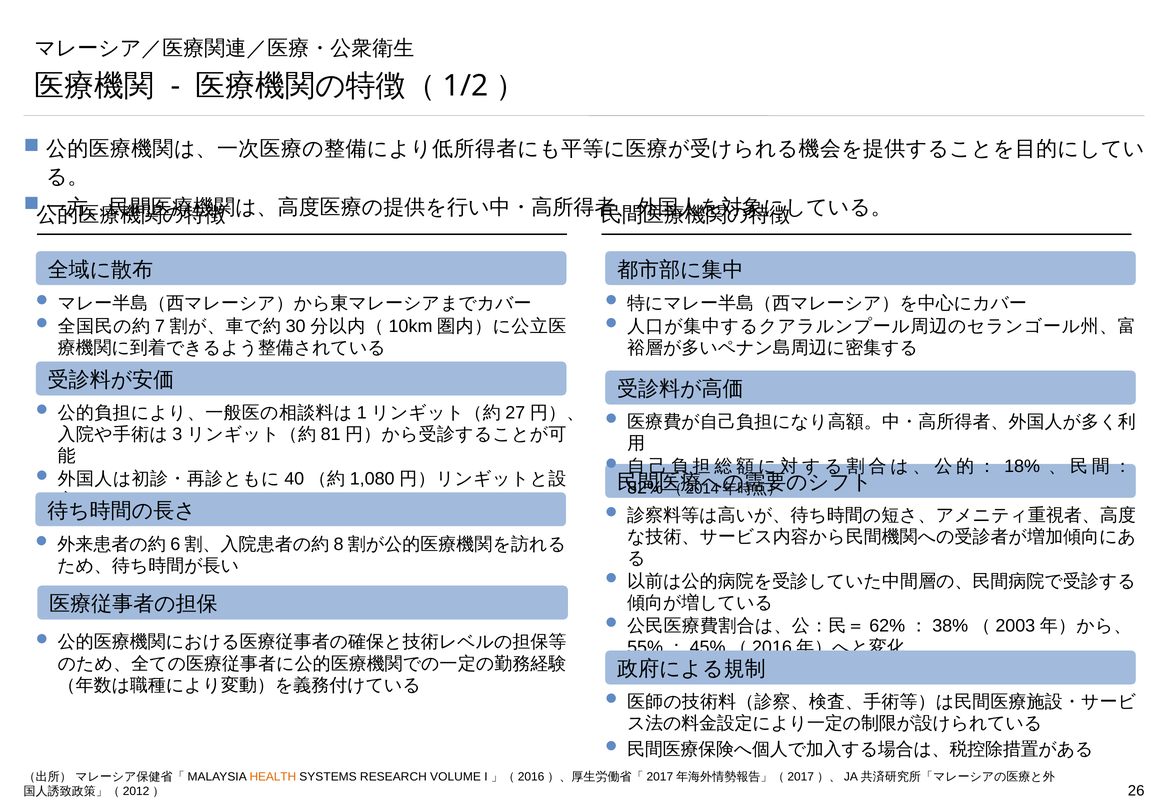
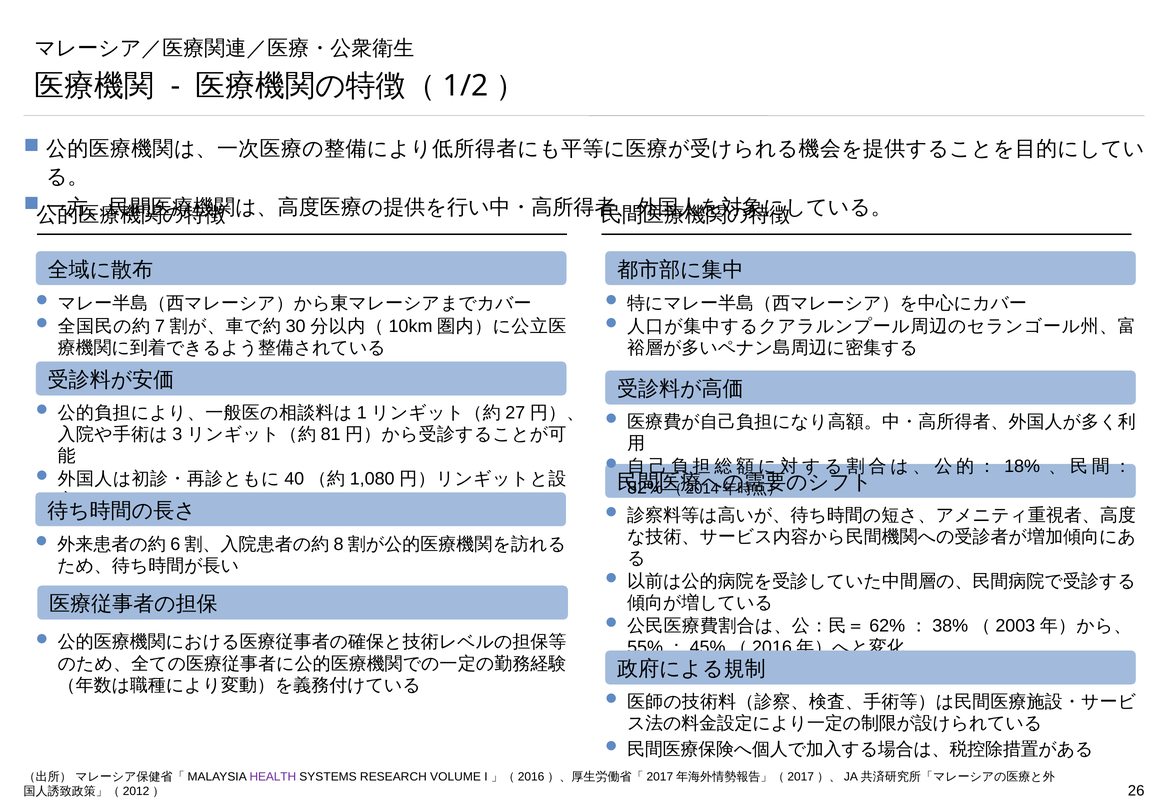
HEALTH colour: orange -> purple
